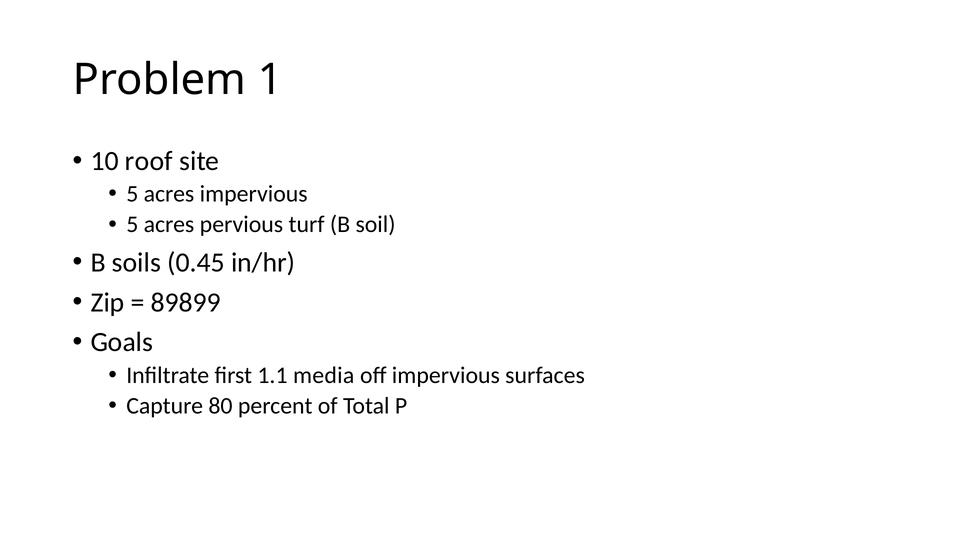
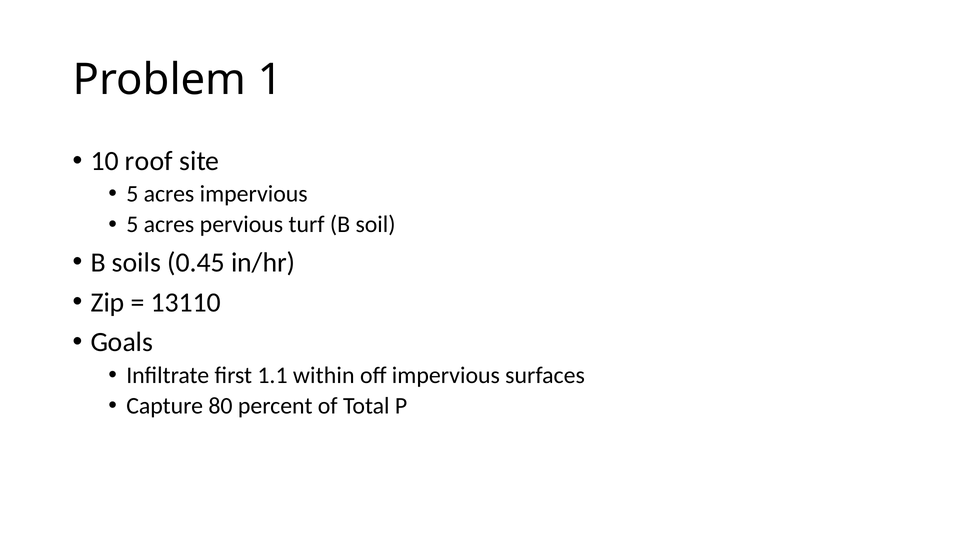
89899: 89899 -> 13110
media: media -> within
